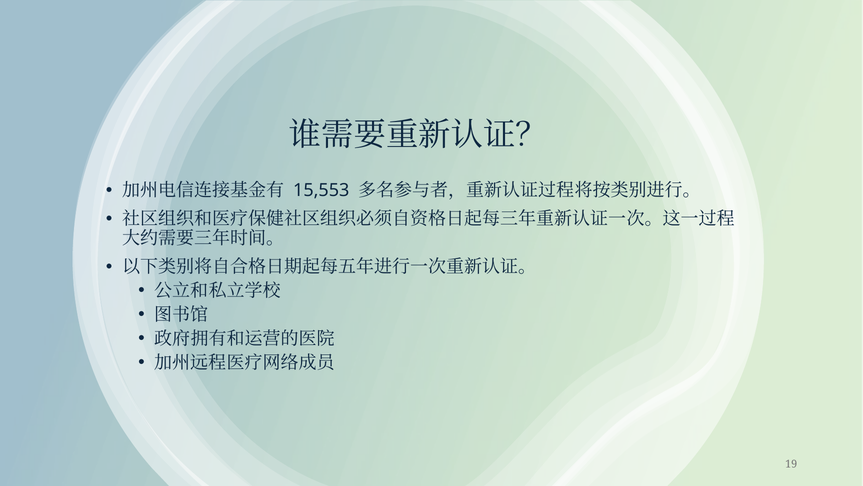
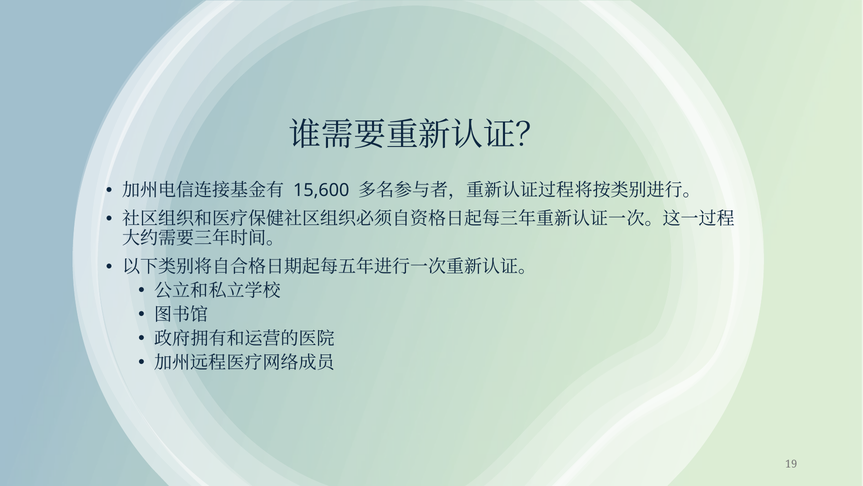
15,553: 15,553 -> 15,600
